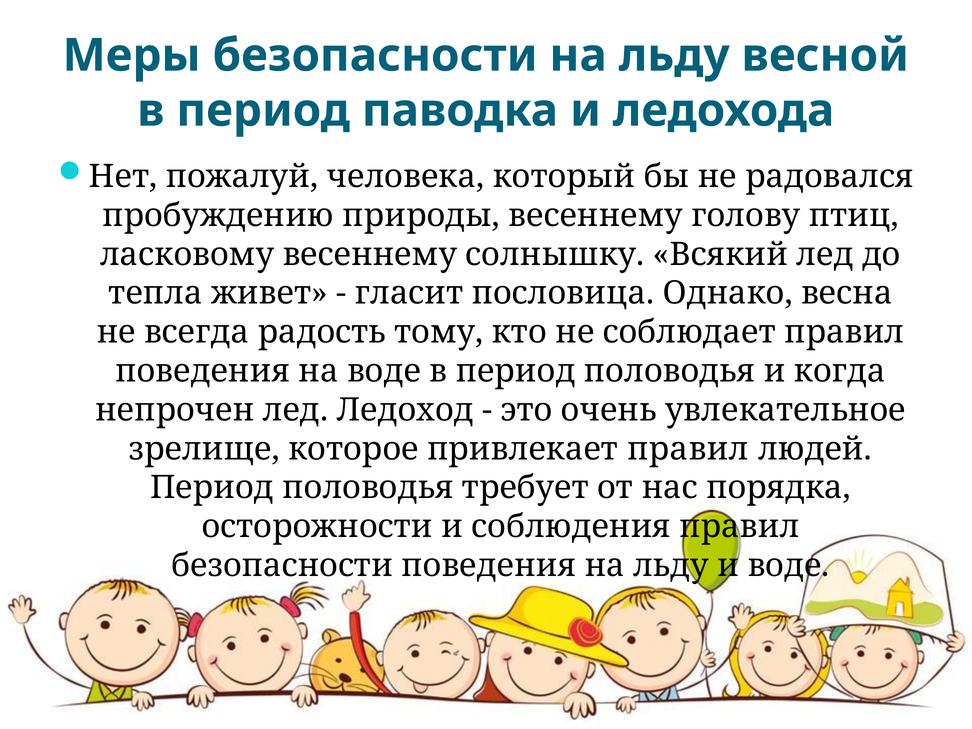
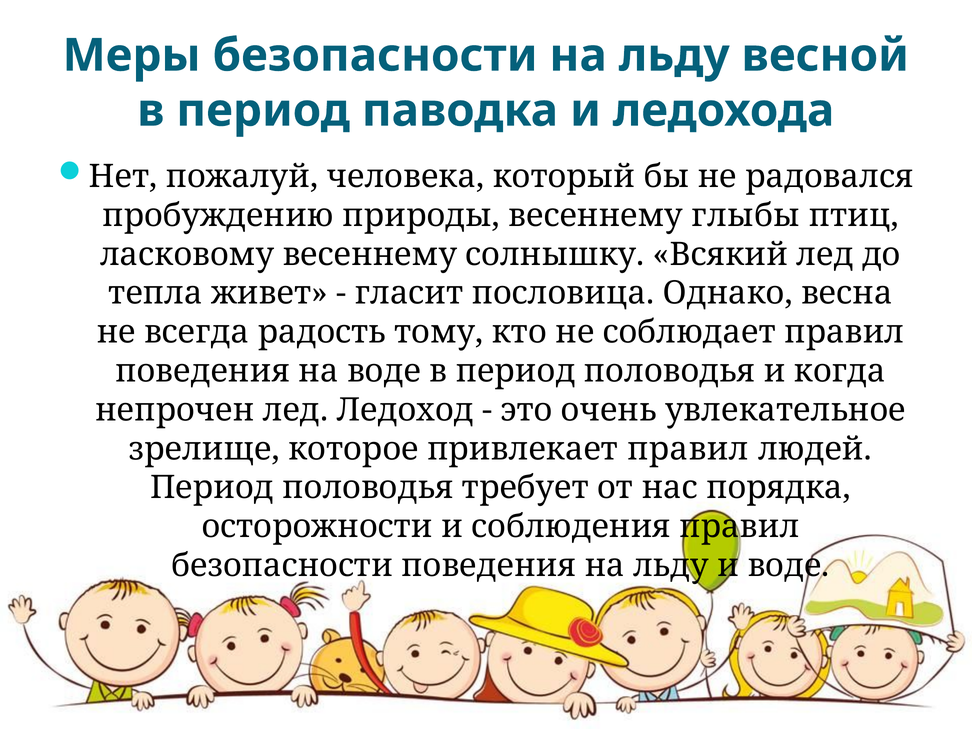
голову: голову -> глыбы
